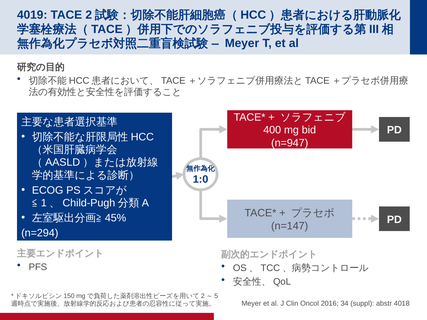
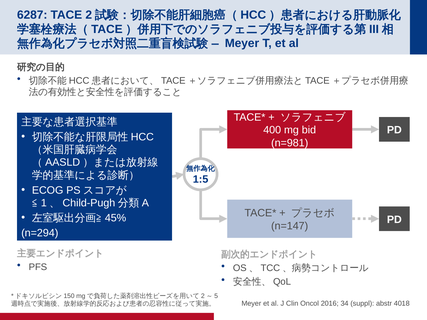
4019: 4019 -> 6287
n=947: n=947 -> n=981
1:0: 1:0 -> 1:5
